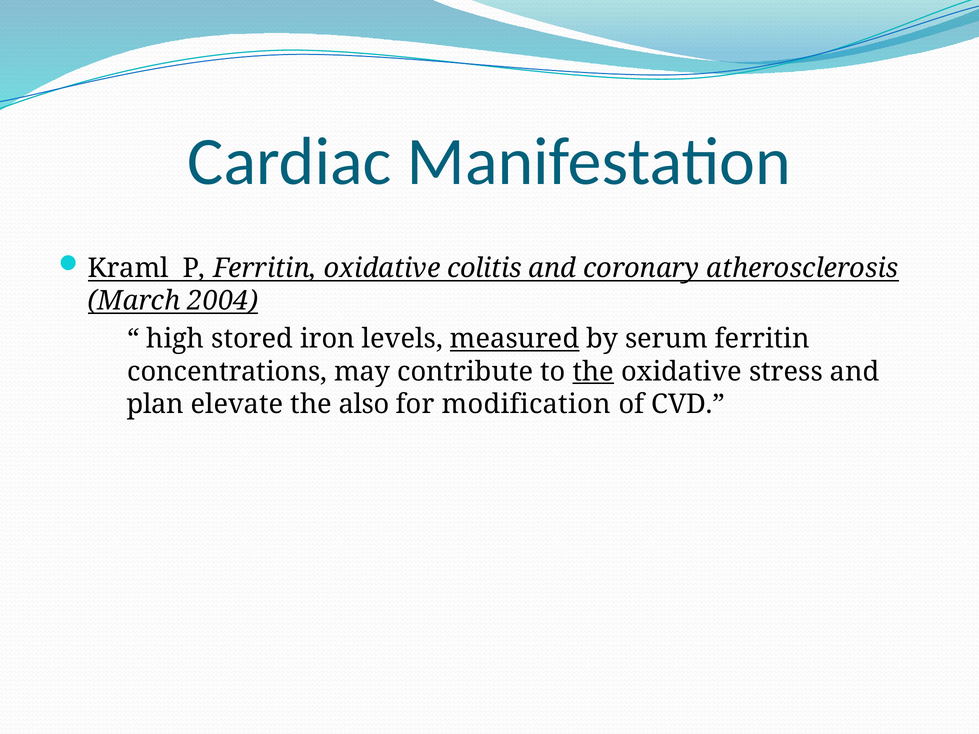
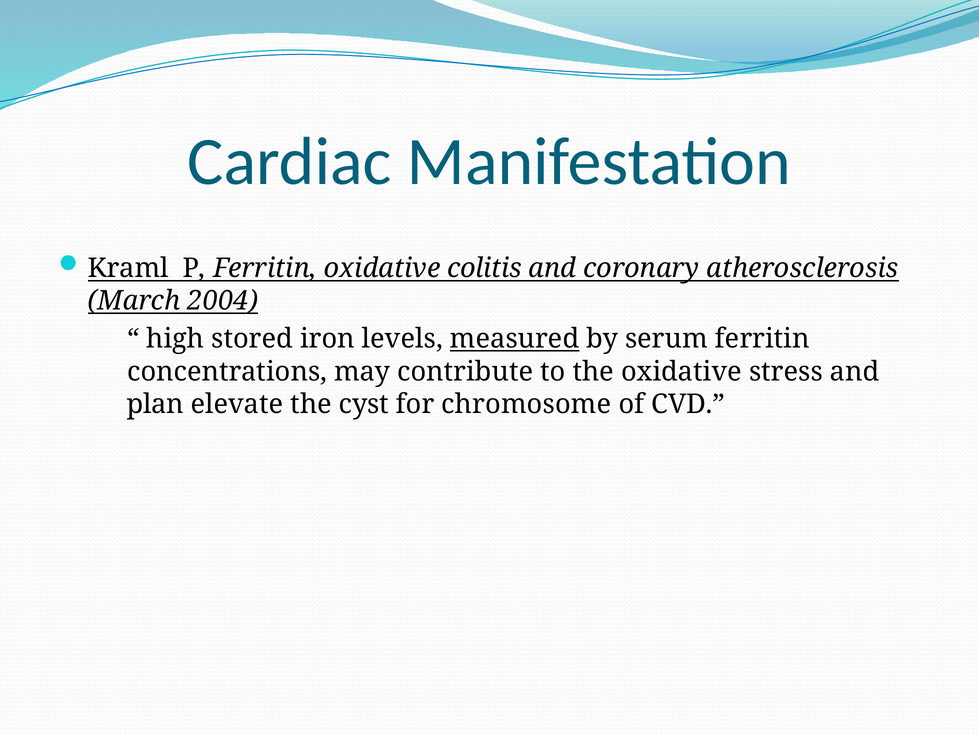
the at (593, 372) underline: present -> none
also: also -> cyst
modification: modification -> chromosome
